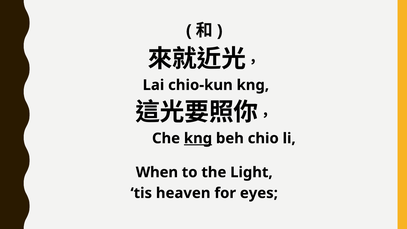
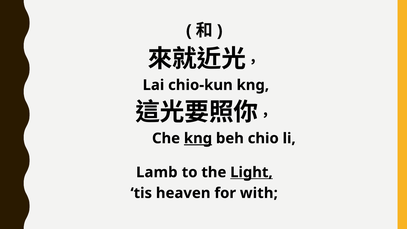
When: When -> Lamb
Light underline: none -> present
eyes: eyes -> with
